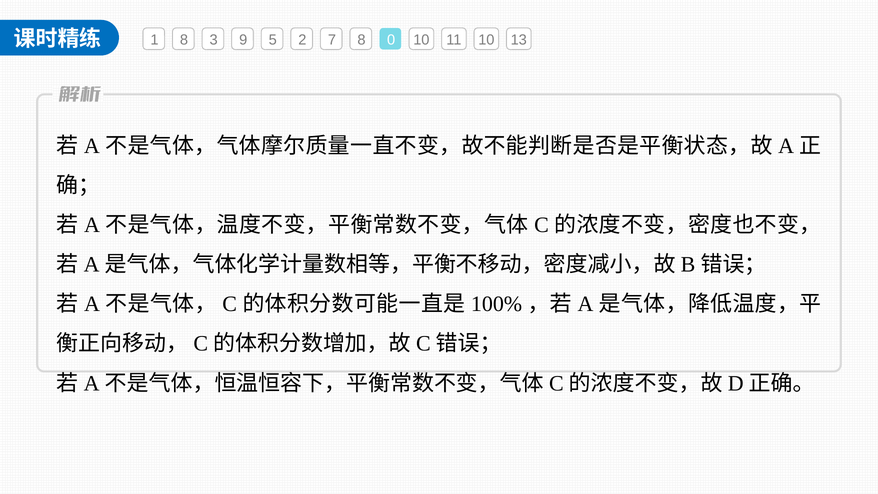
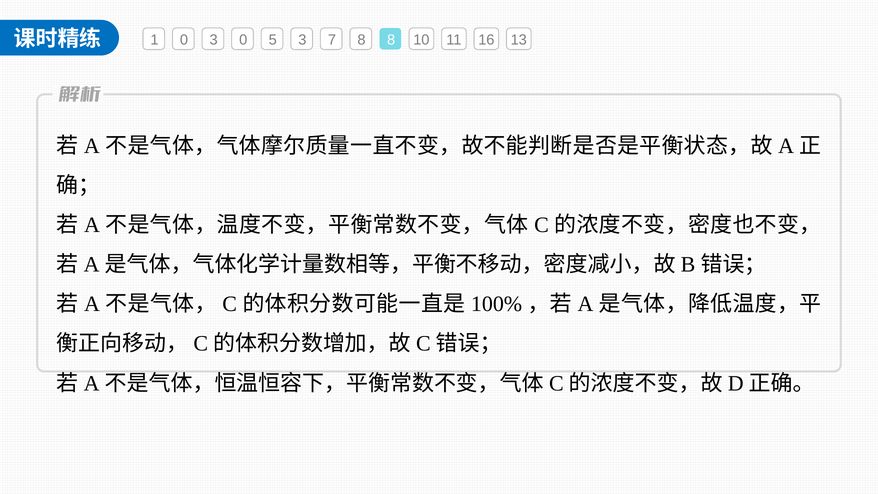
1 8: 8 -> 0
3 9: 9 -> 0
5 2: 2 -> 3
8 0: 0 -> 8
10 10: 10 -> 16
